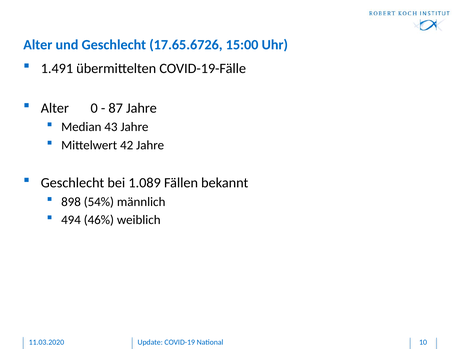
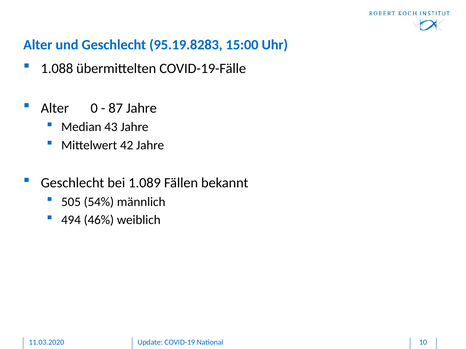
17.65.6726: 17.65.6726 -> 95.19.8283
1.491: 1.491 -> 1.088
898: 898 -> 505
